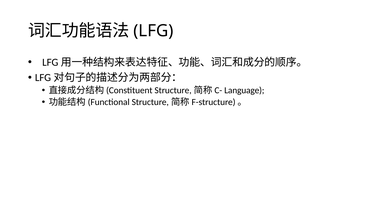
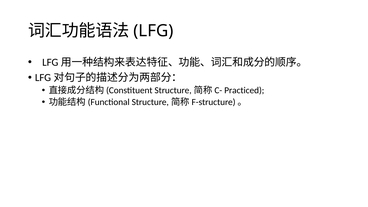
Language: Language -> Practiced
